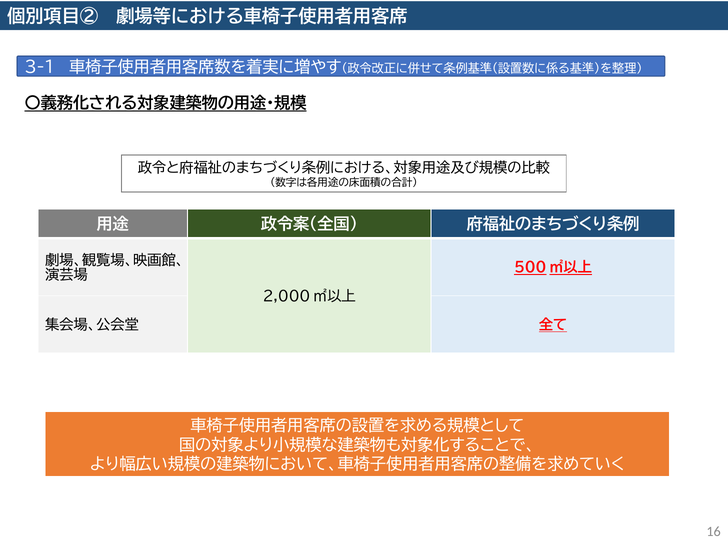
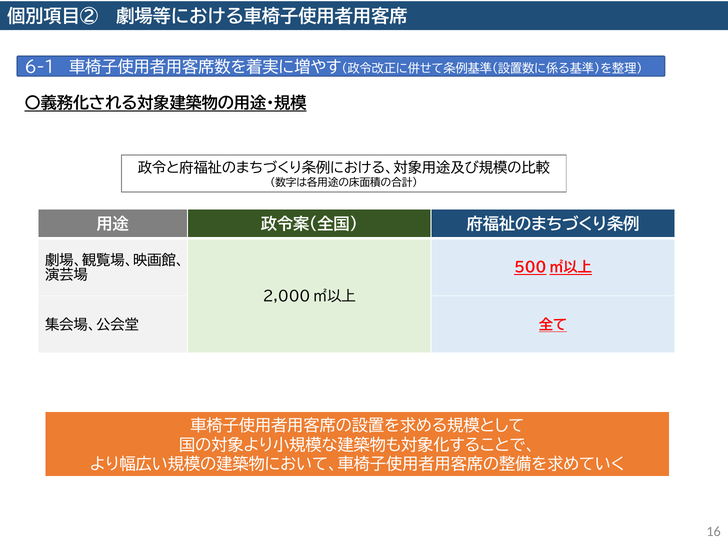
3-1: 3-1 -> 6-1
